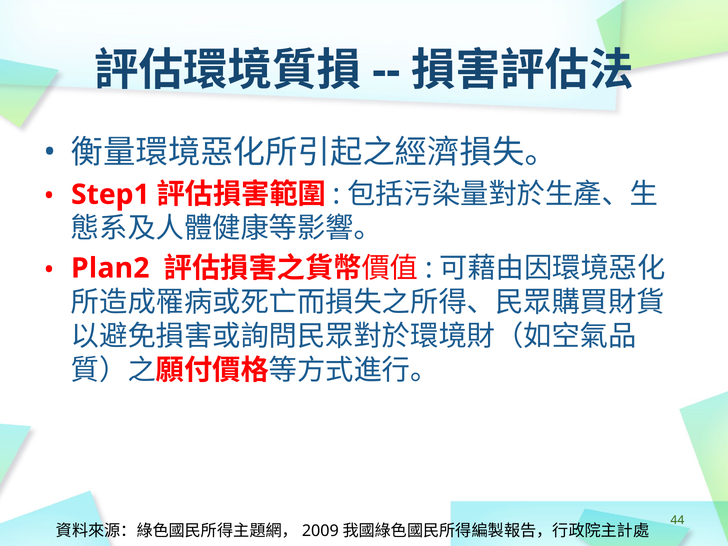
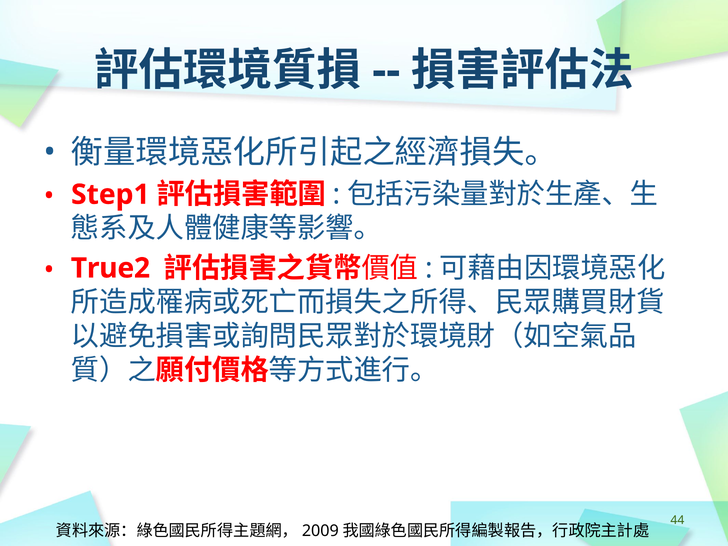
Plan2: Plan2 -> True2
